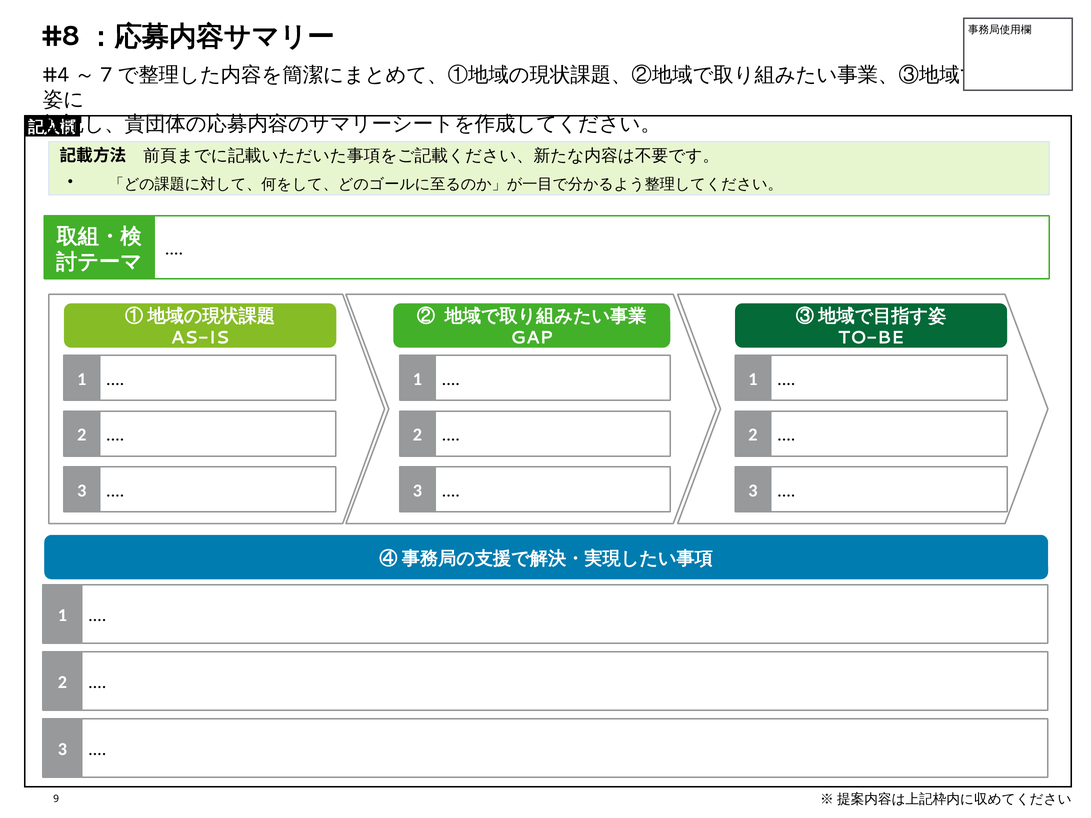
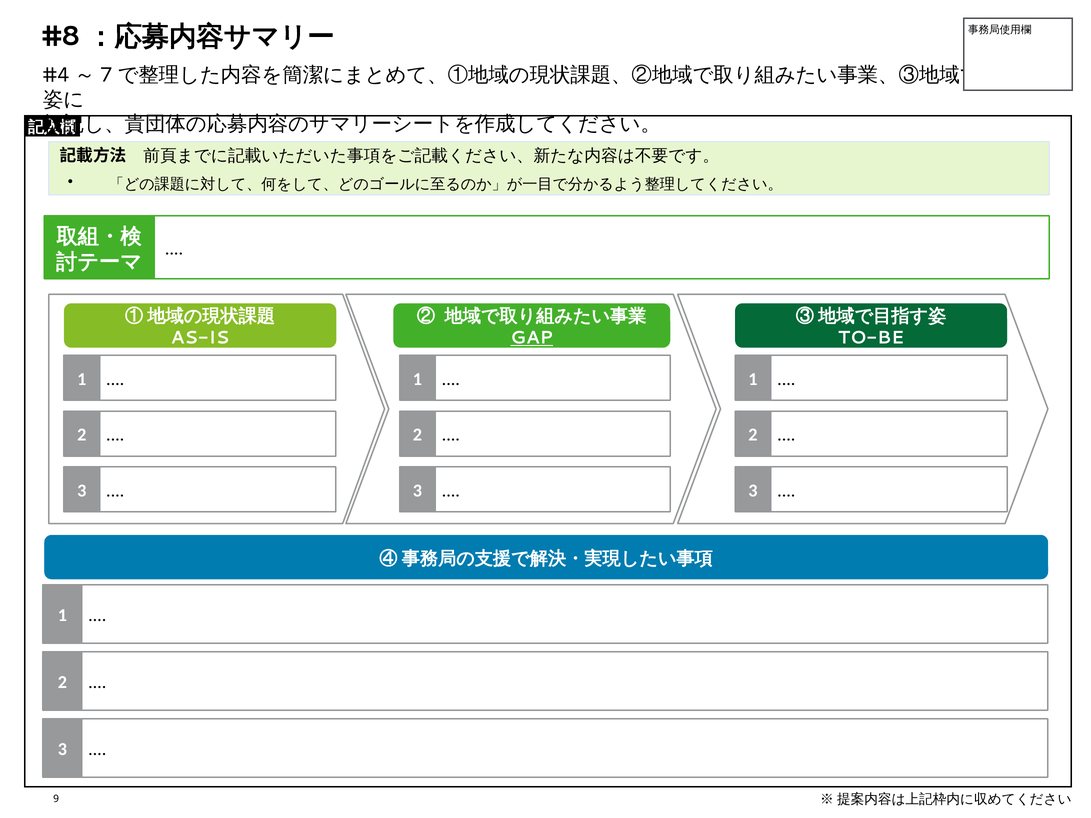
GAP underline: none -> present
